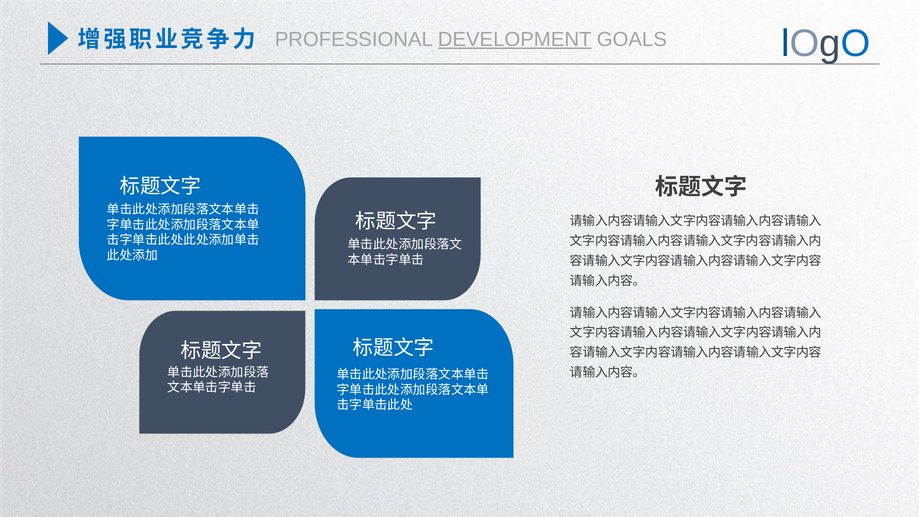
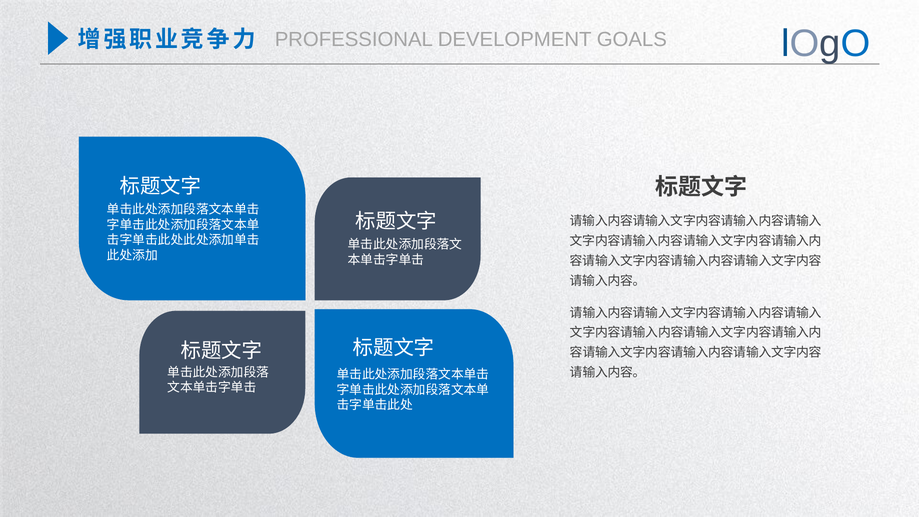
DEVELOPMENT underline: present -> none
